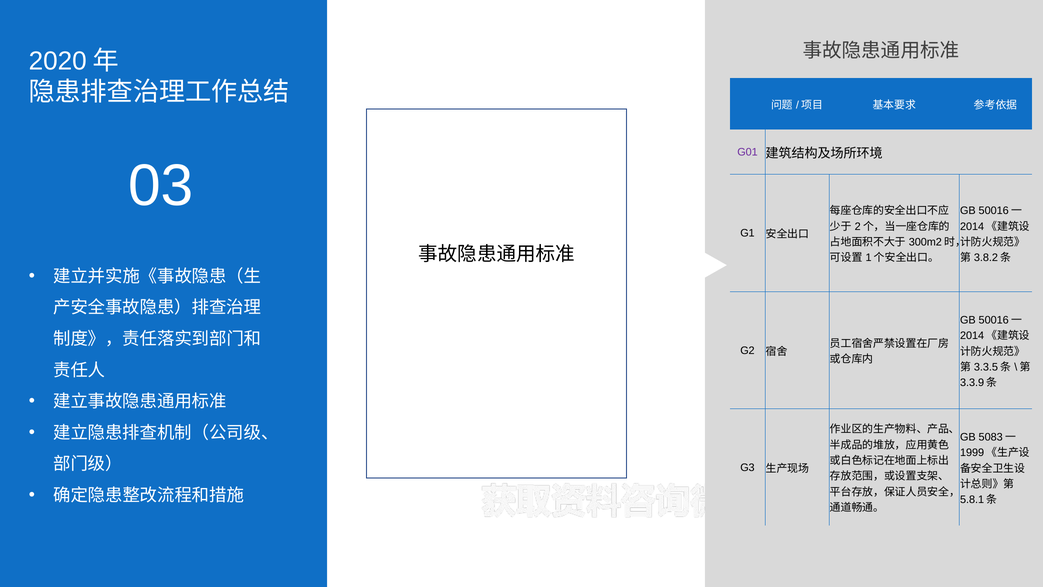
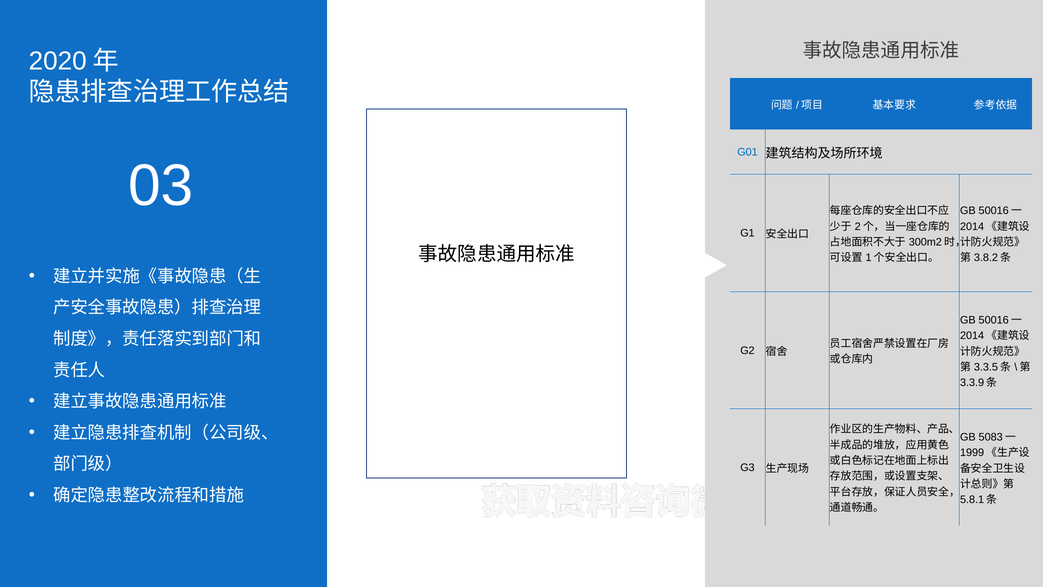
G01 colour: purple -> blue
